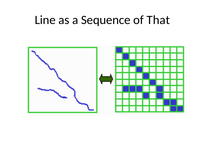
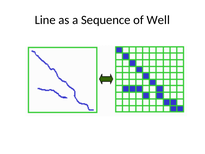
That: That -> Well
